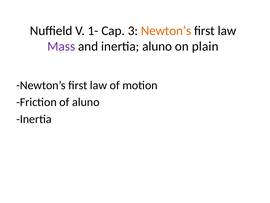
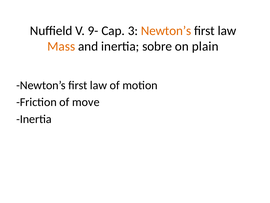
1-: 1- -> 9-
Mass colour: purple -> orange
inertia aluno: aluno -> sobre
of aluno: aluno -> move
